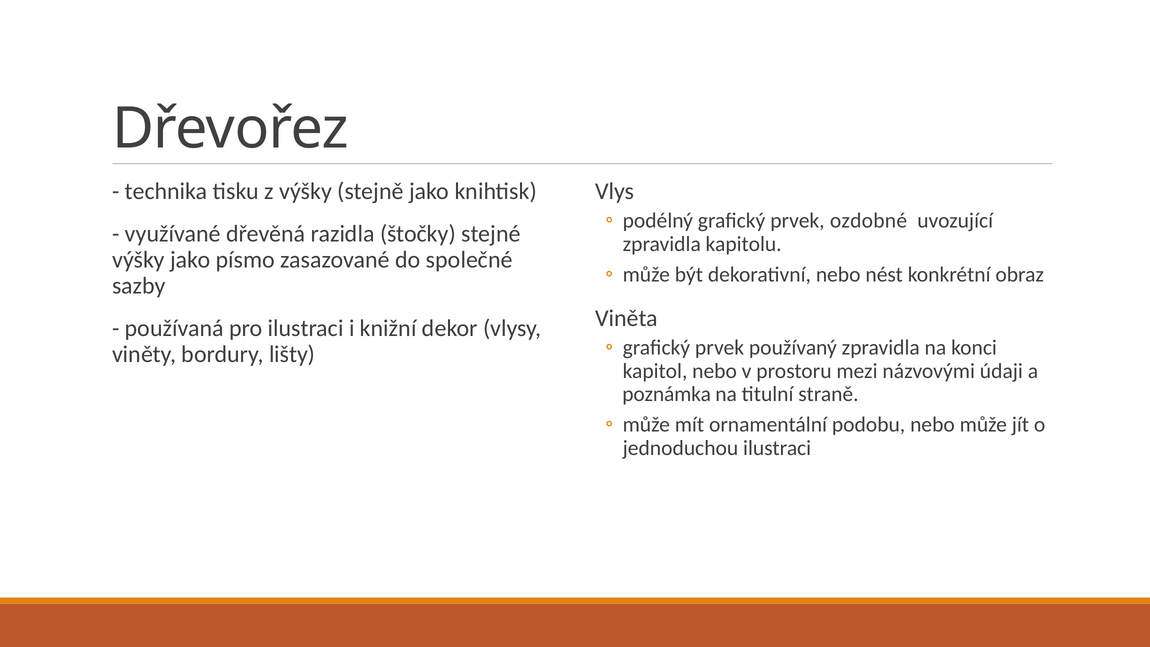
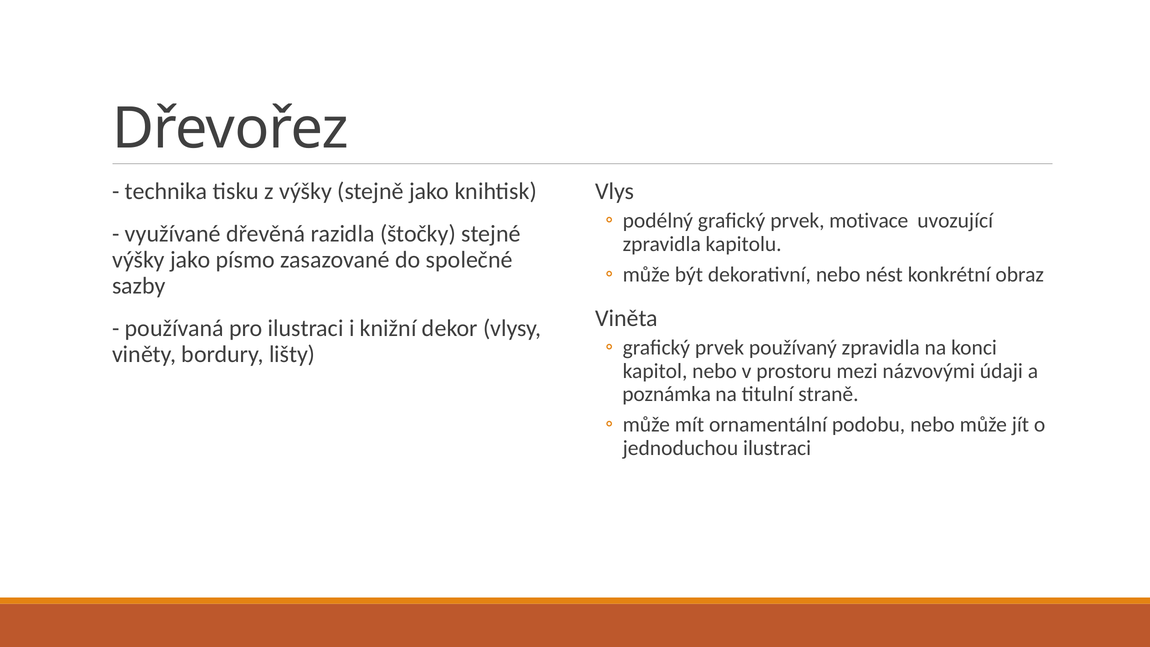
ozdobné: ozdobné -> motivace
